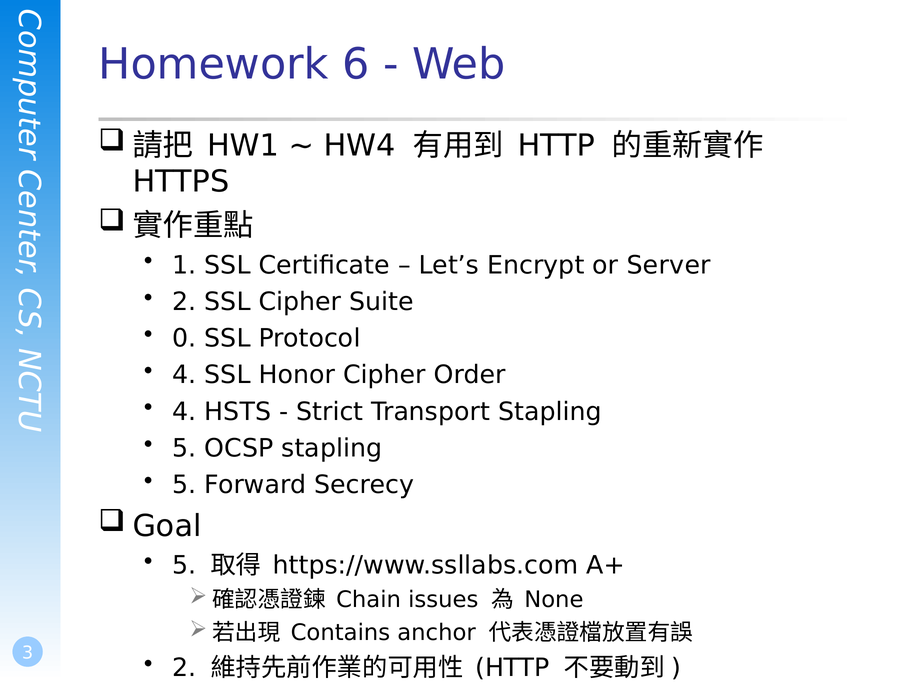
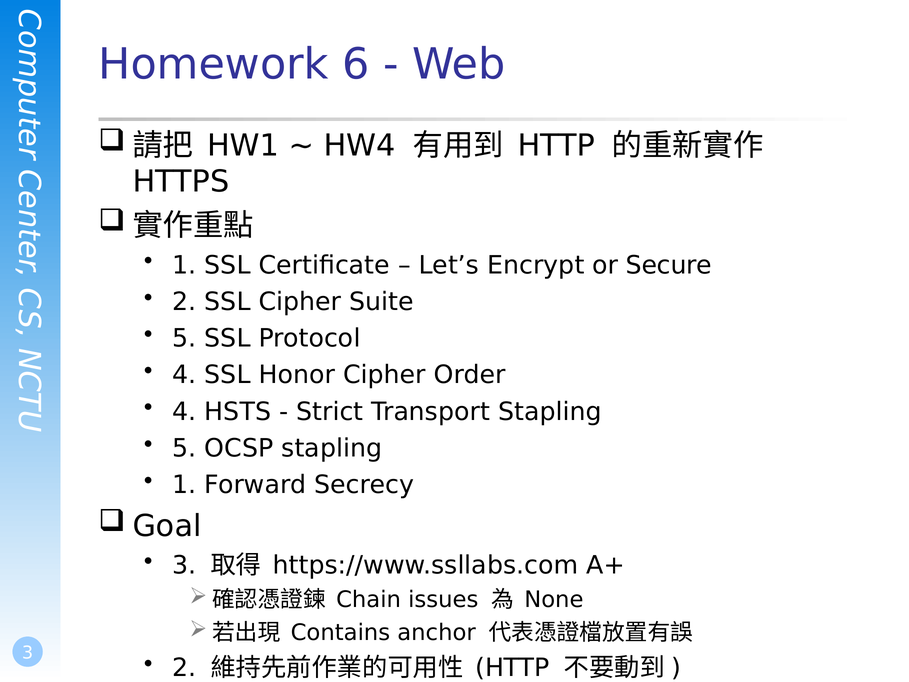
Server: Server -> Secure
0 at (184, 338): 0 -> 5
5 at (184, 485): 5 -> 1
5 at (184, 565): 5 -> 3
